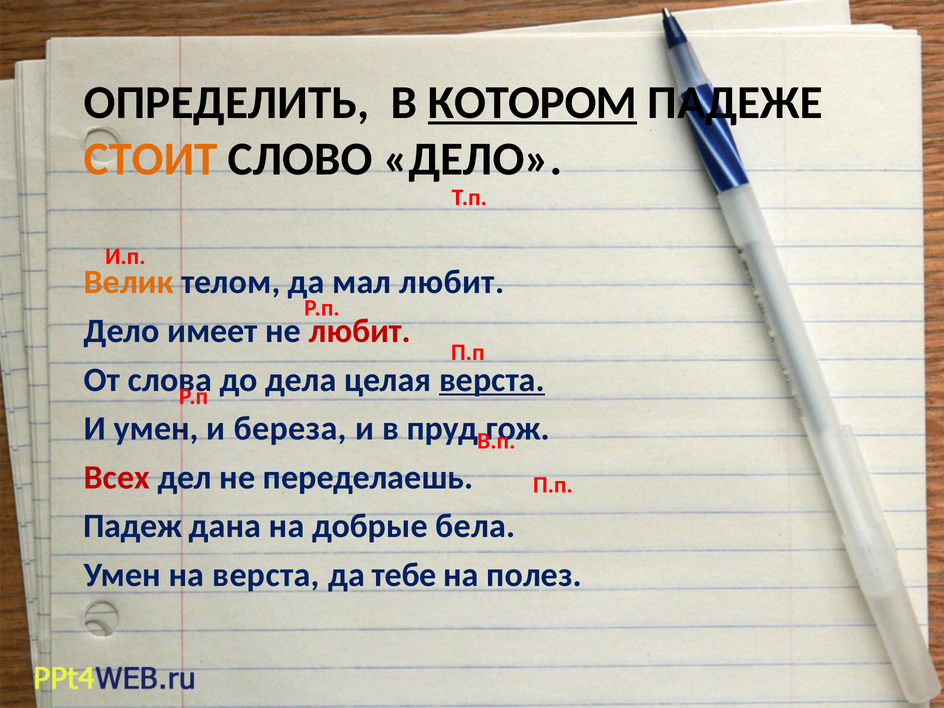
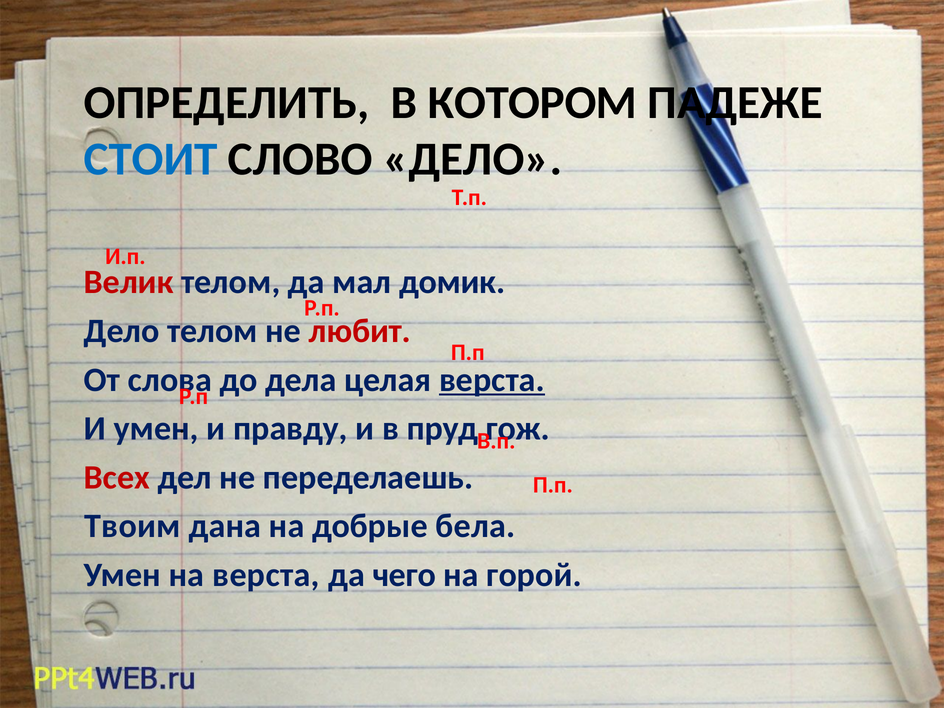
КОТОРОМ underline: present -> none
СТОИТ colour: orange -> blue
Велик colour: orange -> red
мал любит: любит -> домик
Дело имеет: имеет -> телом
береза: береза -> правду
Падеж: Падеж -> Твоим
тебе: тебе -> чего
полез: полез -> горой
